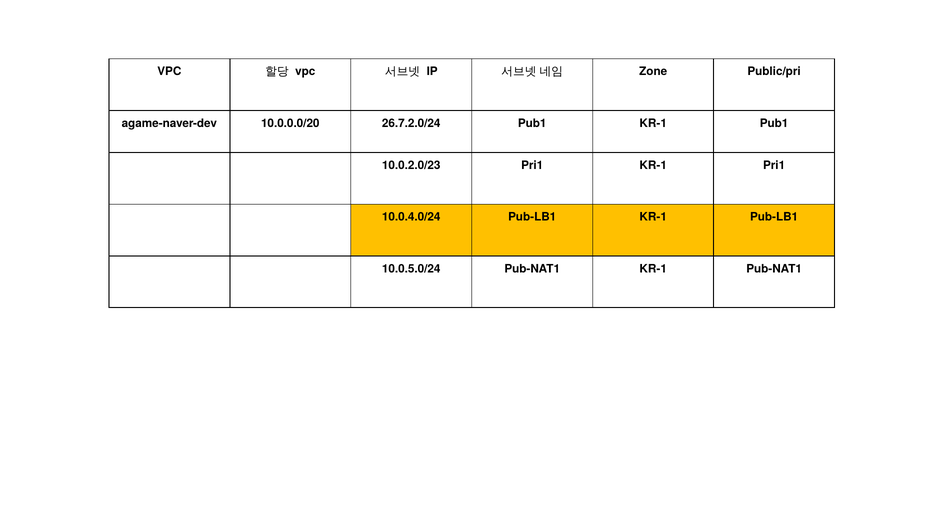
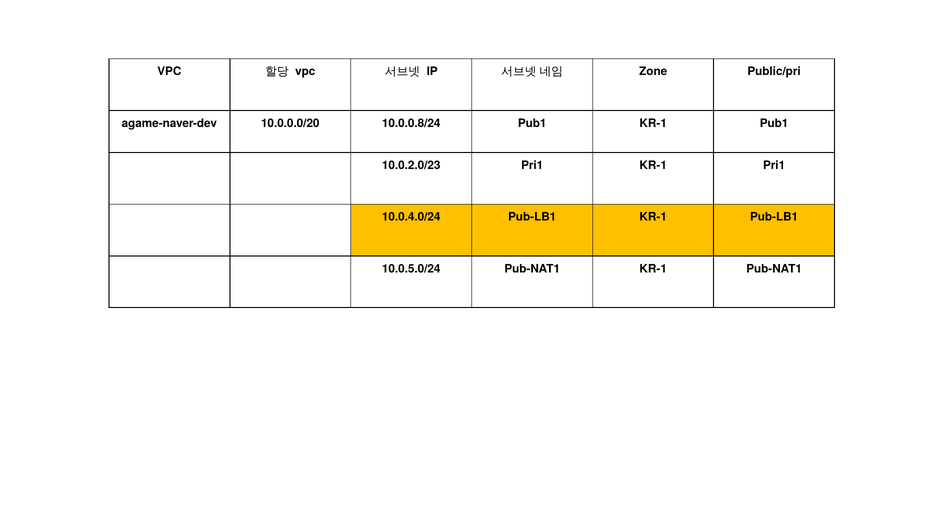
26.7.2.0/24: 26.7.2.0/24 -> 10.0.0.8/24
